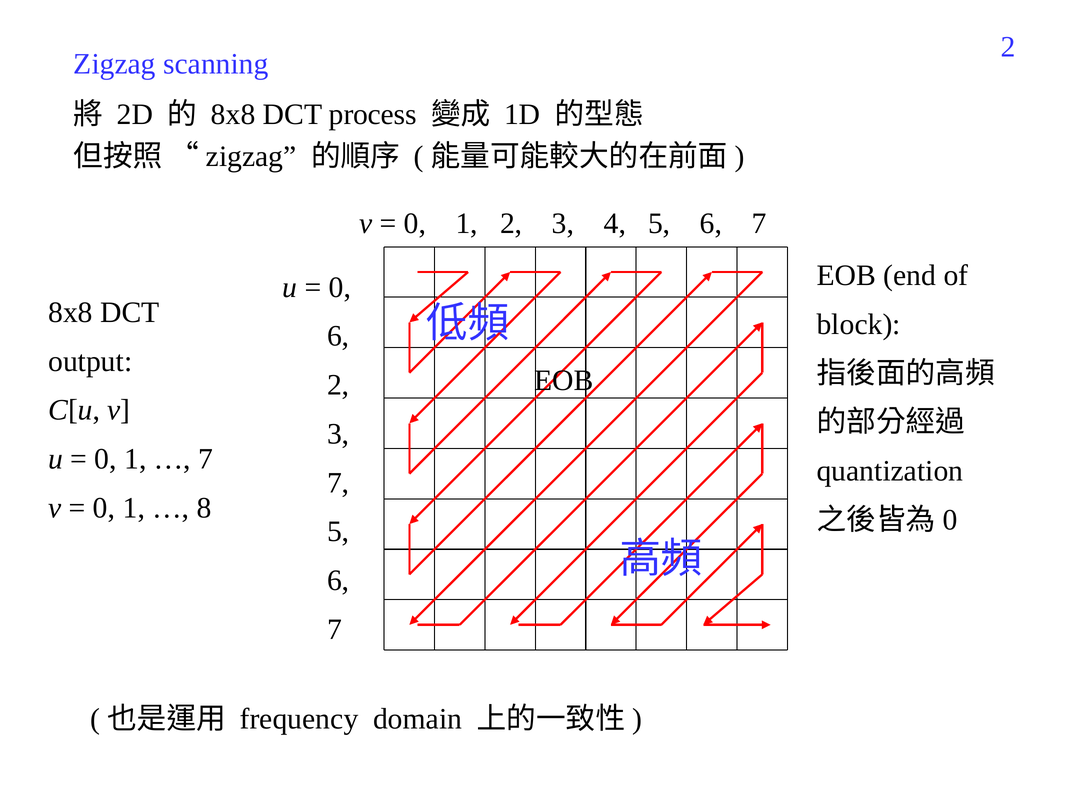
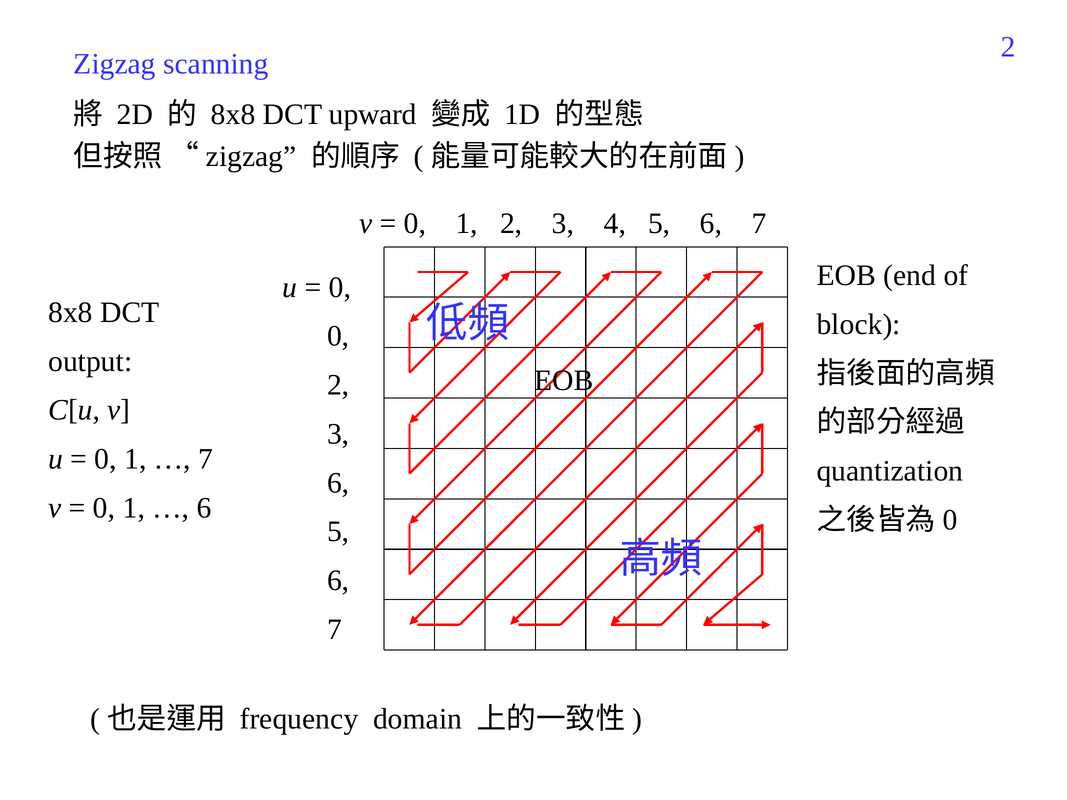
process: process -> upward
6 at (338, 336): 6 -> 0
7 at (338, 483): 7 -> 6
8 at (204, 508): 8 -> 6
